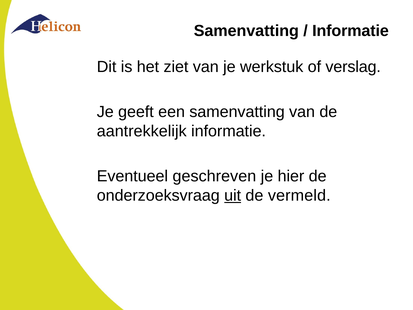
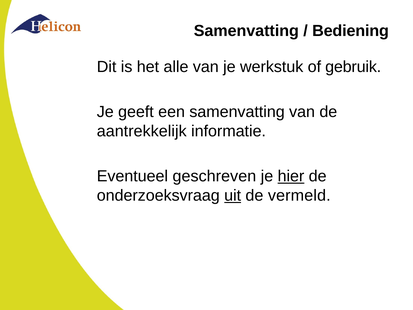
Informatie at (351, 31): Informatie -> Bediening
ziet: ziet -> alle
verslag: verslag -> gebruik
hier underline: none -> present
